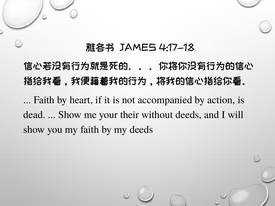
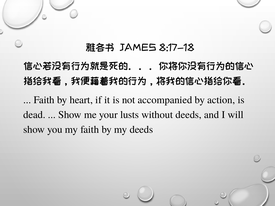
4:17-18: 4:17-18 -> 8:17-18
their: their -> lusts
